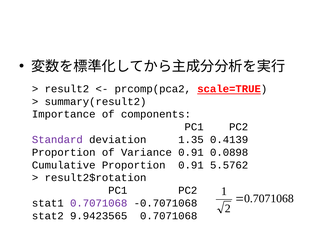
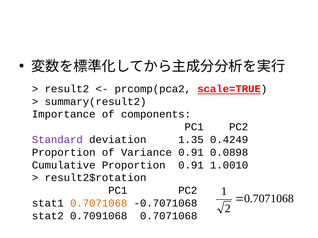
0.4139: 0.4139 -> 0.4249
5.5762: 5.5762 -> 1.0010
0.7071068 at (99, 204) colour: purple -> orange
9.9423565: 9.9423565 -> 0.7091068
